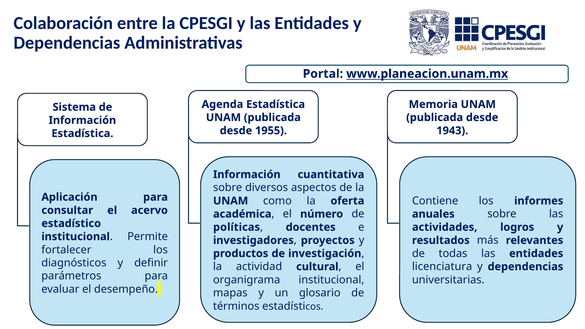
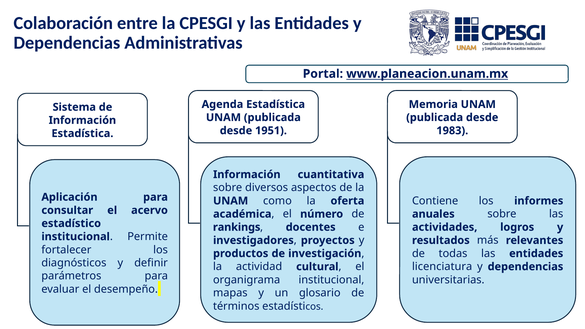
1955: 1955 -> 1951
1943: 1943 -> 1983
políticas: políticas -> rankings
